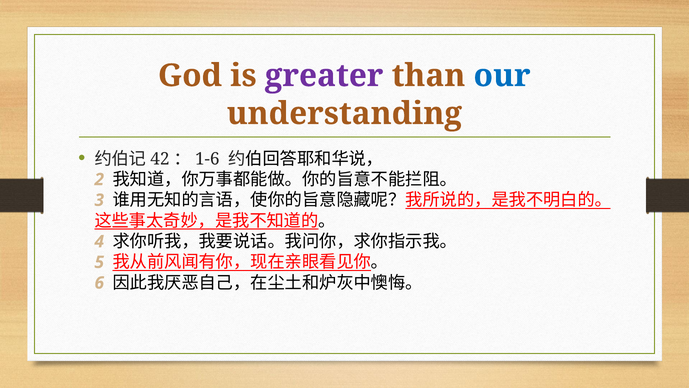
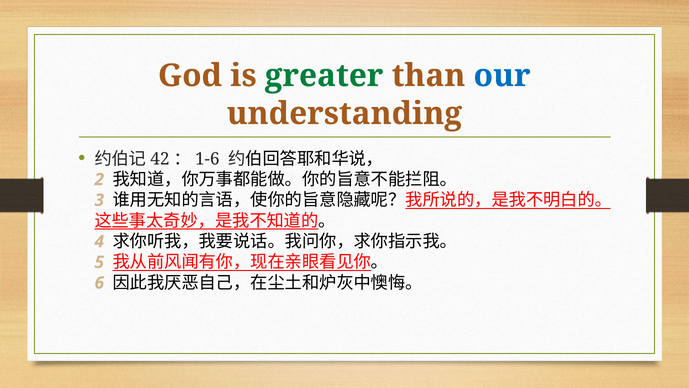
greater colour: purple -> green
